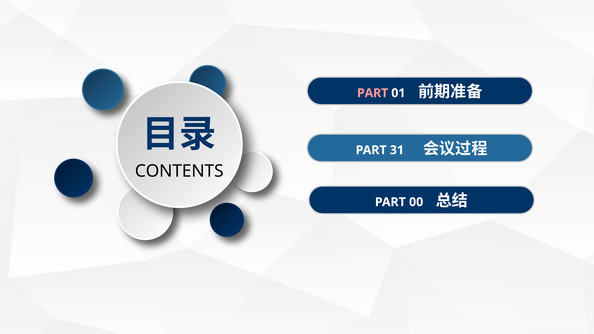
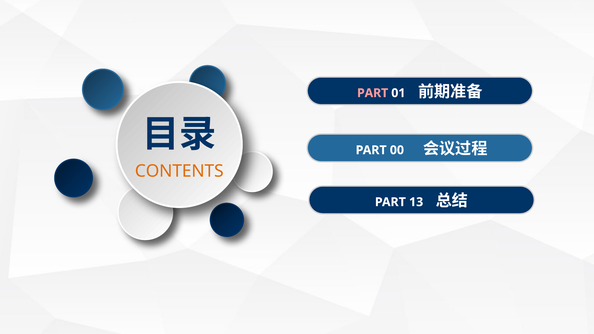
31: 31 -> 00
CONTENTS colour: black -> orange
00: 00 -> 13
